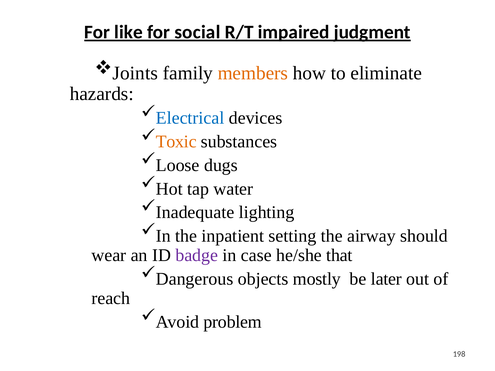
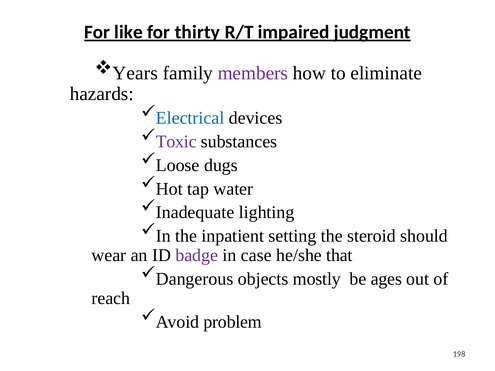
social: social -> thirty
Joints: Joints -> Years
members colour: orange -> purple
Toxic colour: orange -> purple
airway: airway -> steroid
later: later -> ages
